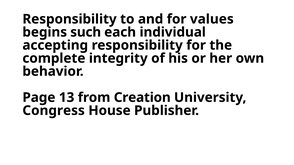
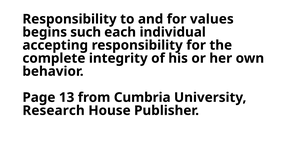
Creation: Creation -> Cumbria
Congress: Congress -> Research
